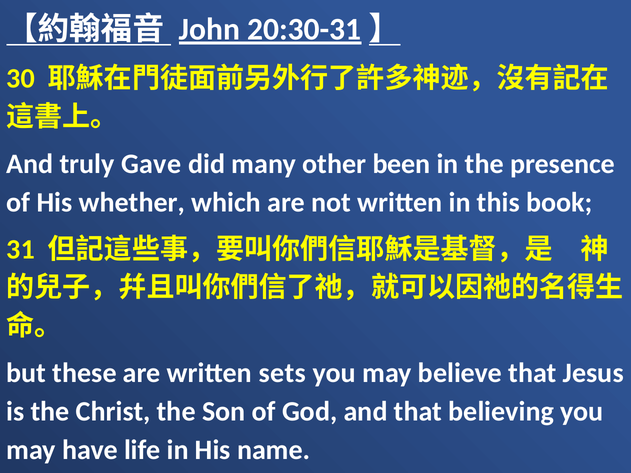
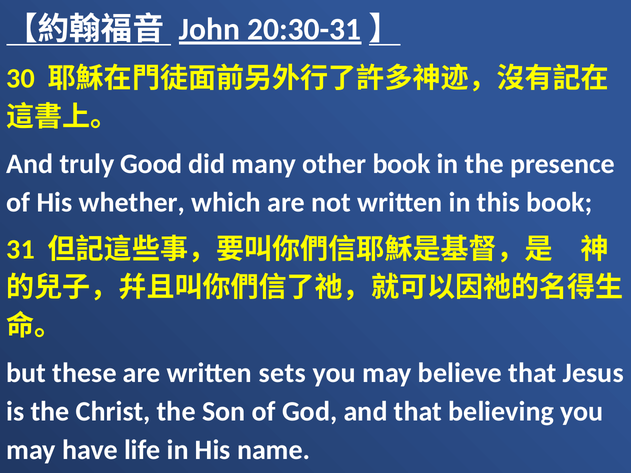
Gave: Gave -> Good
other been: been -> book
